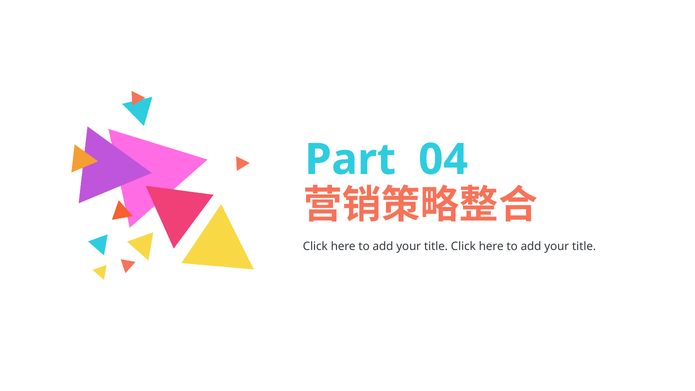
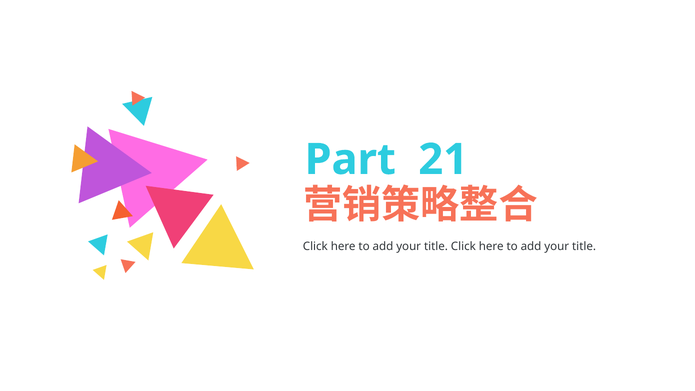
04: 04 -> 21
